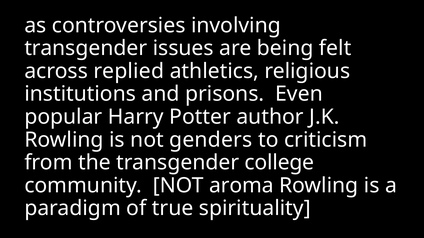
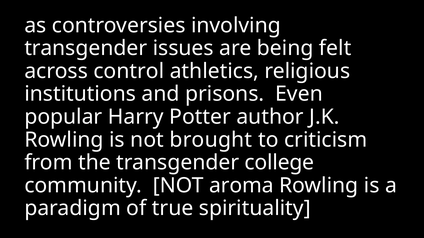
replied: replied -> control
genders: genders -> brought
